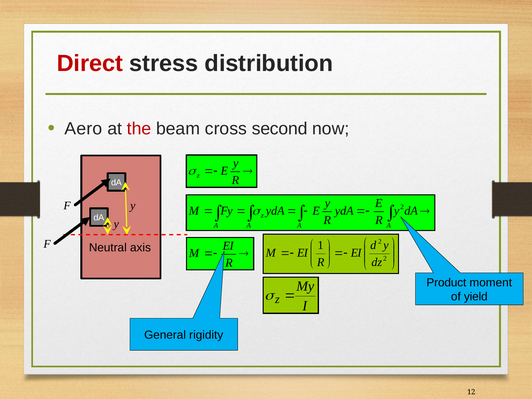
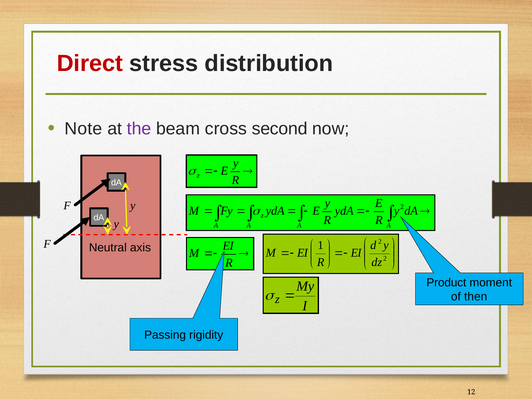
Aero: Aero -> Note
the colour: red -> purple
yield: yield -> then
General: General -> Passing
